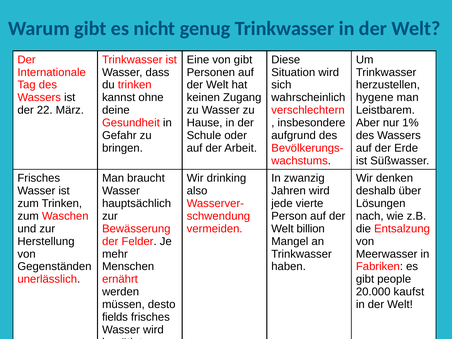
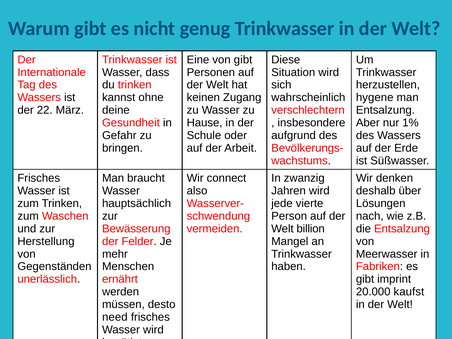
Leistbarem at (385, 110): Leistbarem -> Entsalzung
drinking: drinking -> connect
people: people -> imprint
fields: fields -> need
